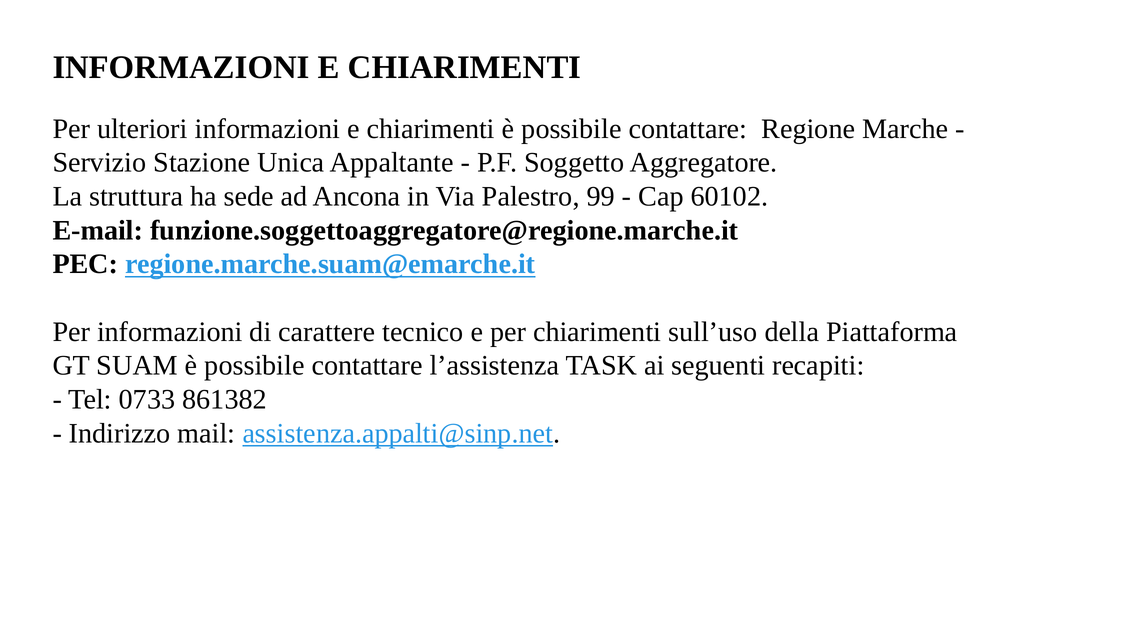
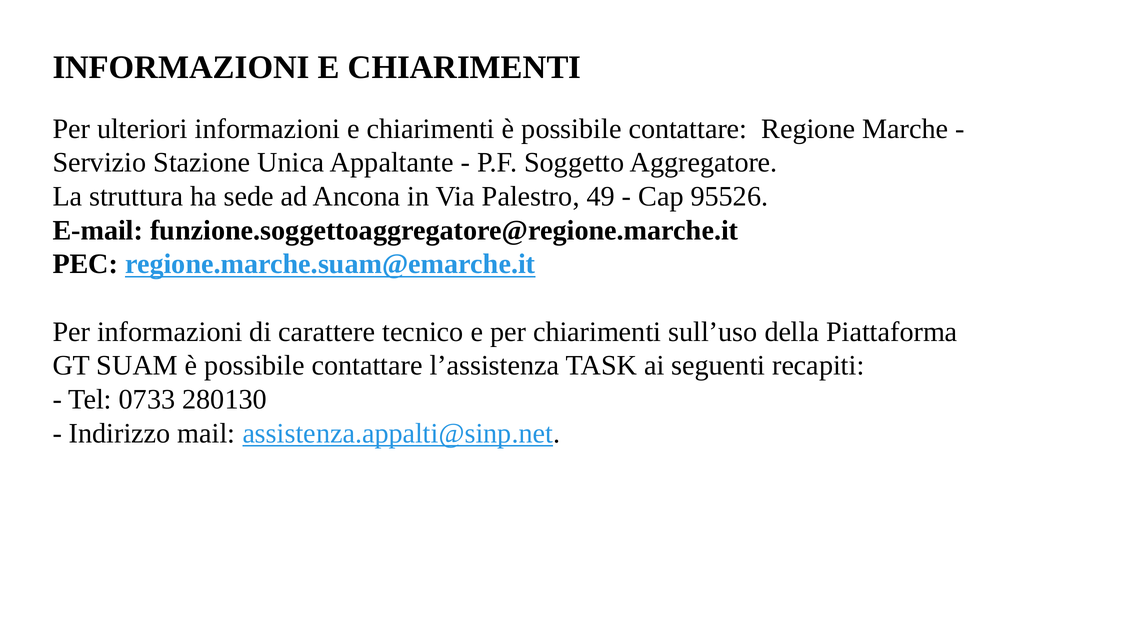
99: 99 -> 49
60102: 60102 -> 95526
861382: 861382 -> 280130
